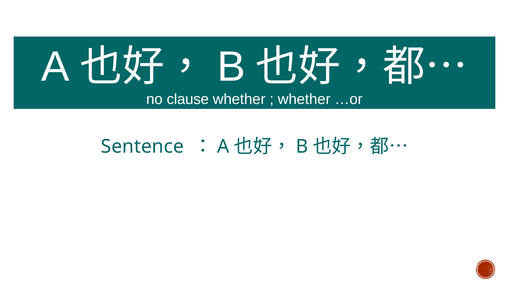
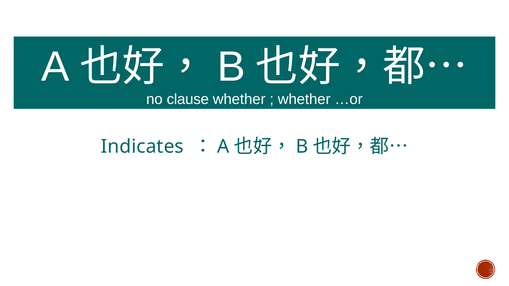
Sentence: Sentence -> Indicates
